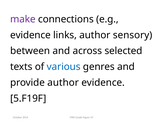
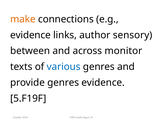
make colour: purple -> orange
selected: selected -> monitor
provide author: author -> genres
